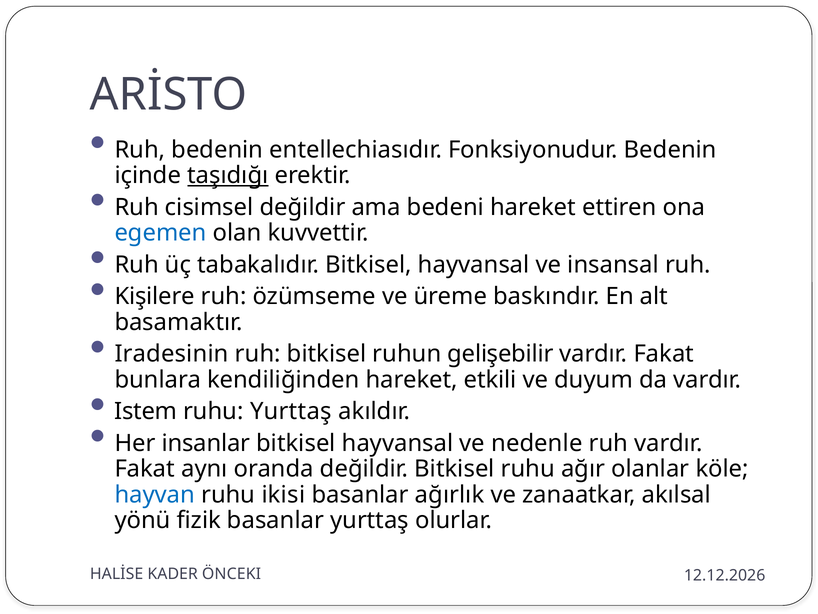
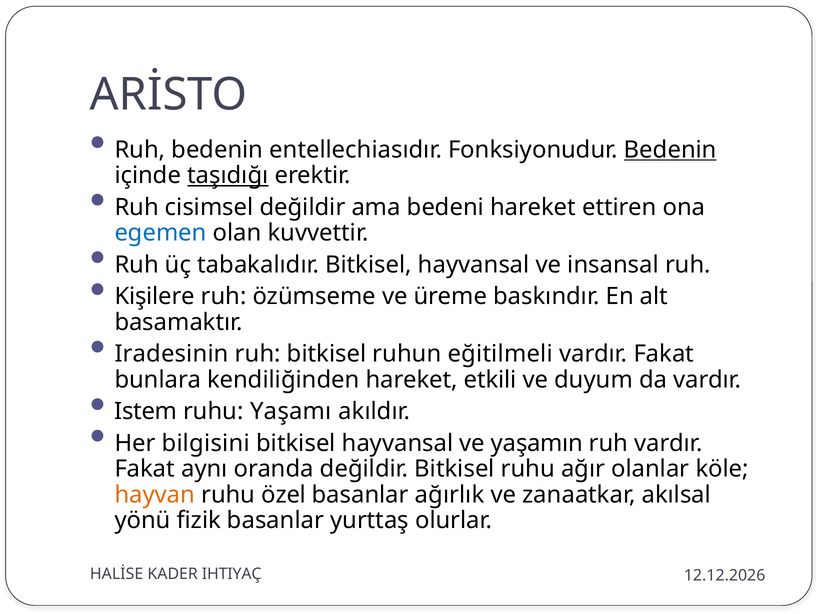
Bedenin at (670, 150) underline: none -> present
gelişebilir: gelişebilir -> eğitilmeli
ruhu Yurttaş: Yurttaş -> Yaşamı
insanlar: insanlar -> bilgisini
nedenle: nedenle -> yaşamın
hayvan colour: blue -> orange
ikisi: ikisi -> özel
ÖNCEKI: ÖNCEKI -> IHTIYAÇ
